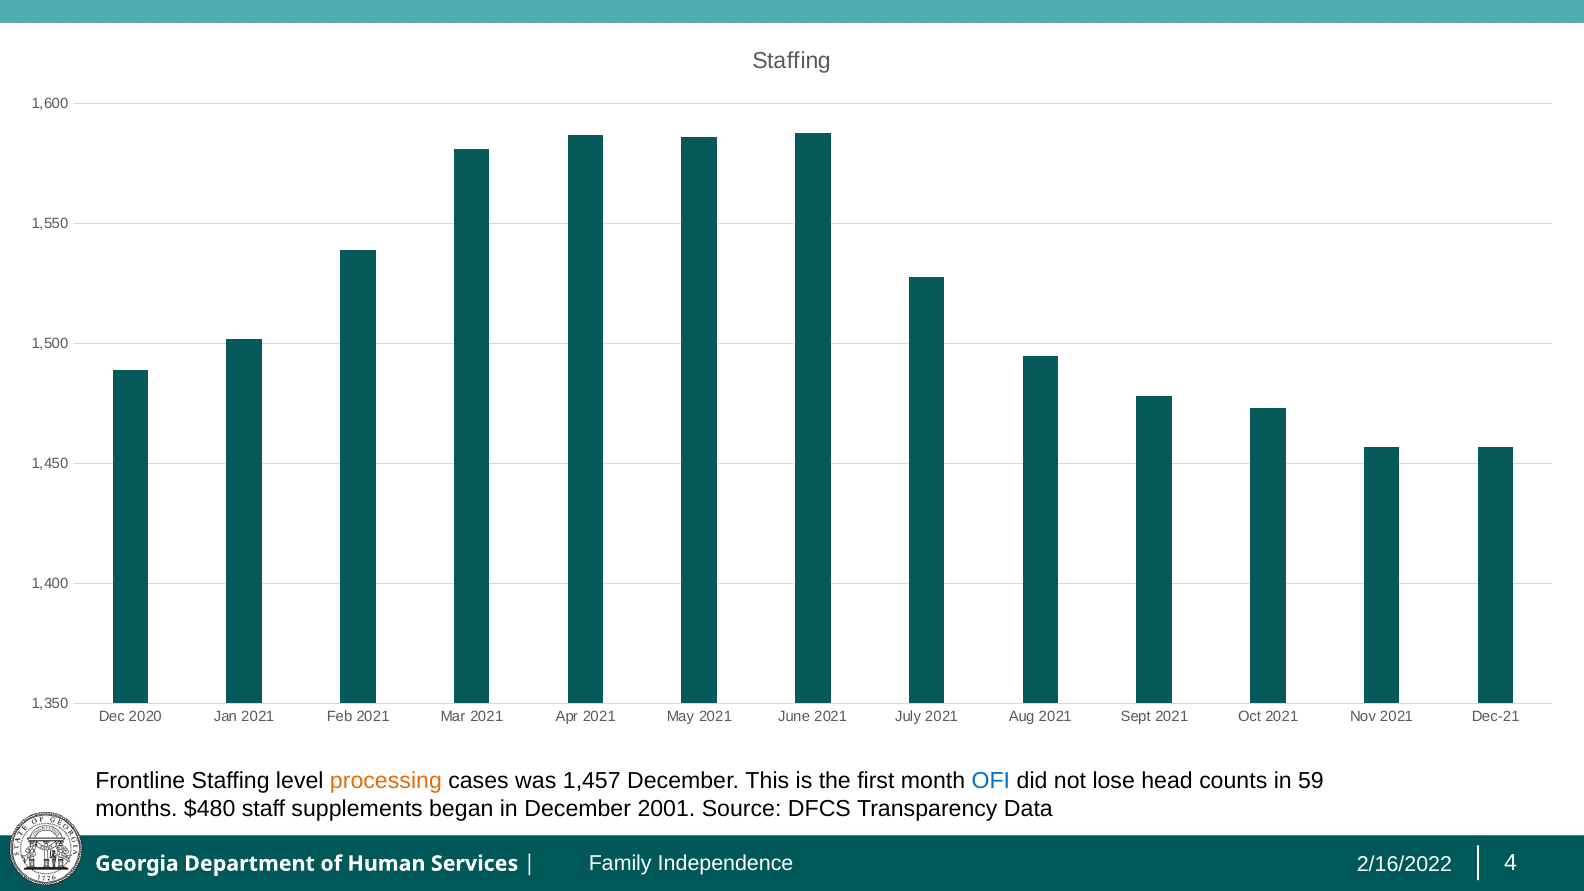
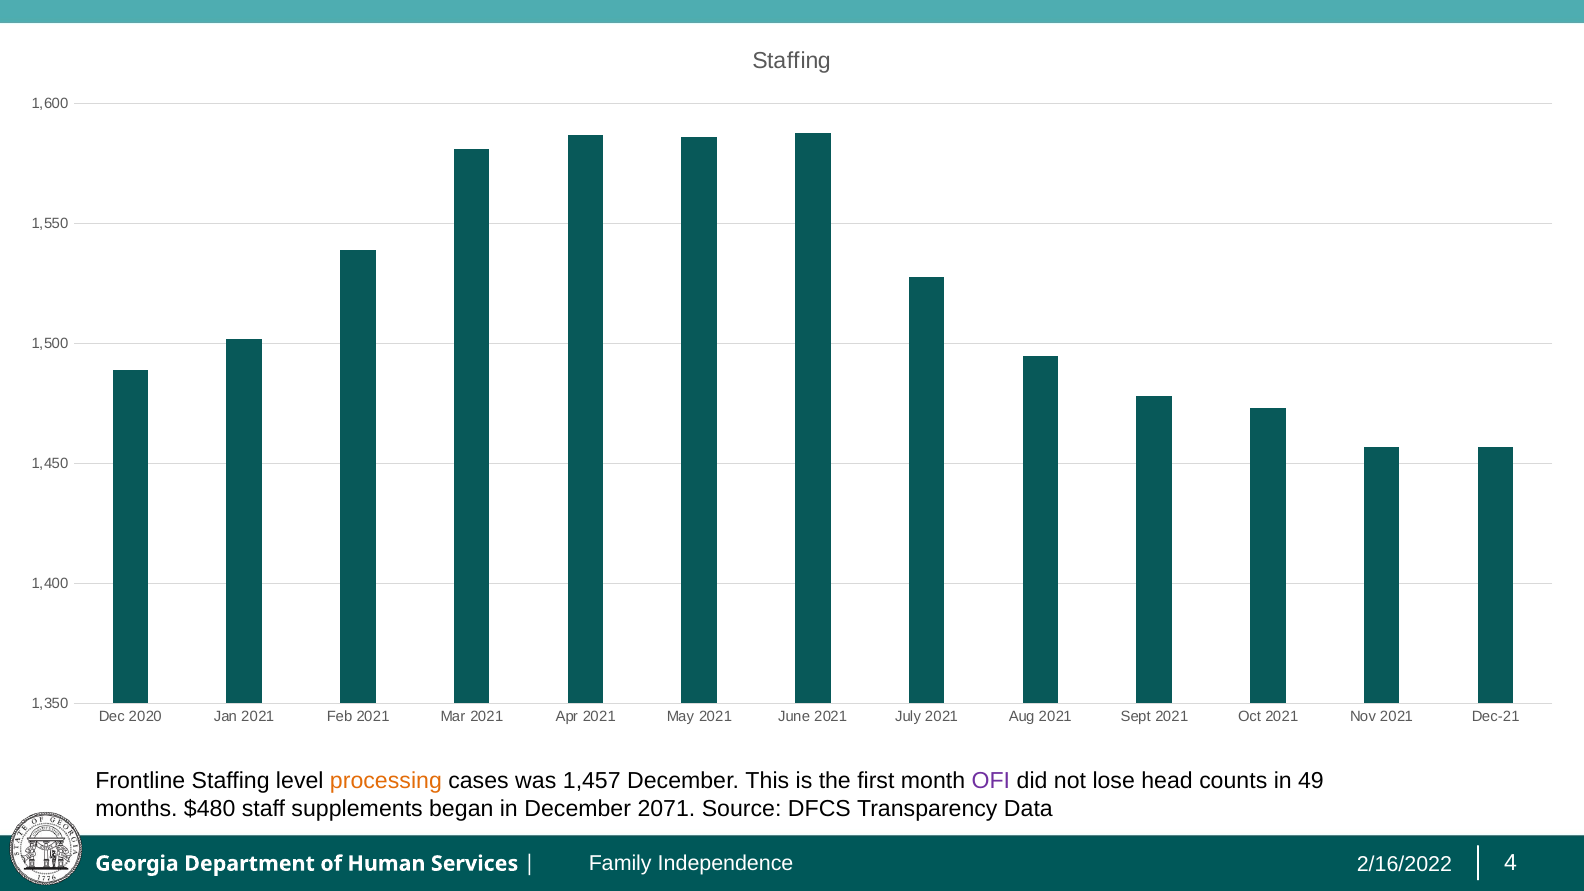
OFI colour: blue -> purple
59: 59 -> 49
2001: 2001 -> 2071
